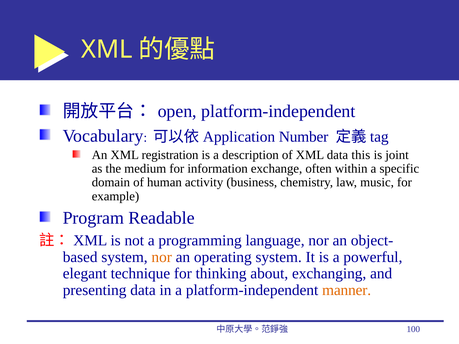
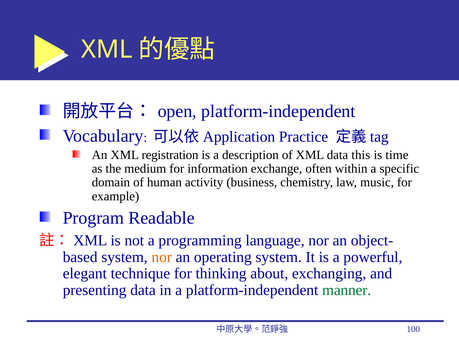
Number: Number -> Practice
joint: joint -> time
manner colour: orange -> green
